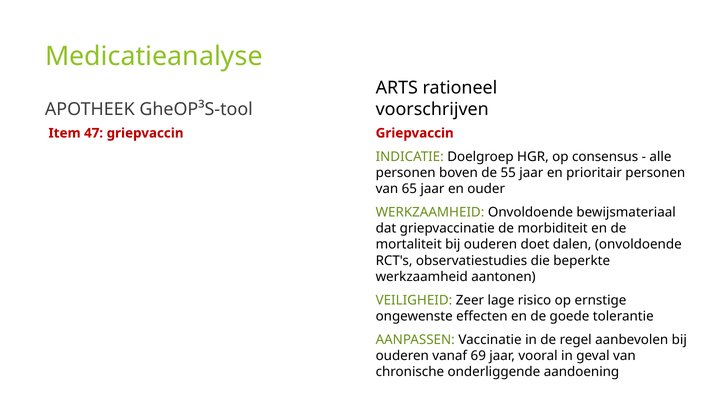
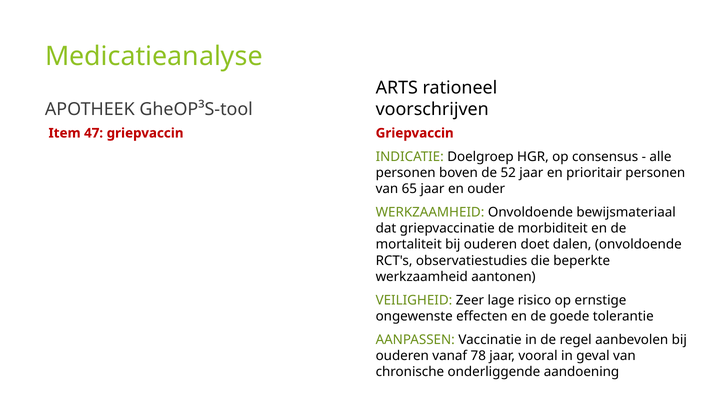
55: 55 -> 52
69: 69 -> 78
